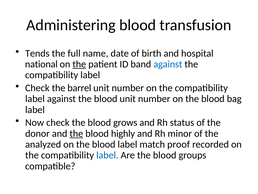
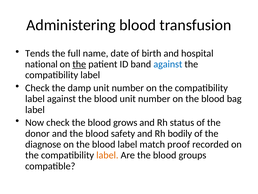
barrel: barrel -> damp
the at (76, 133) underline: present -> none
highly: highly -> safety
minor: minor -> bodily
analyzed: analyzed -> diagnose
label at (107, 155) colour: blue -> orange
